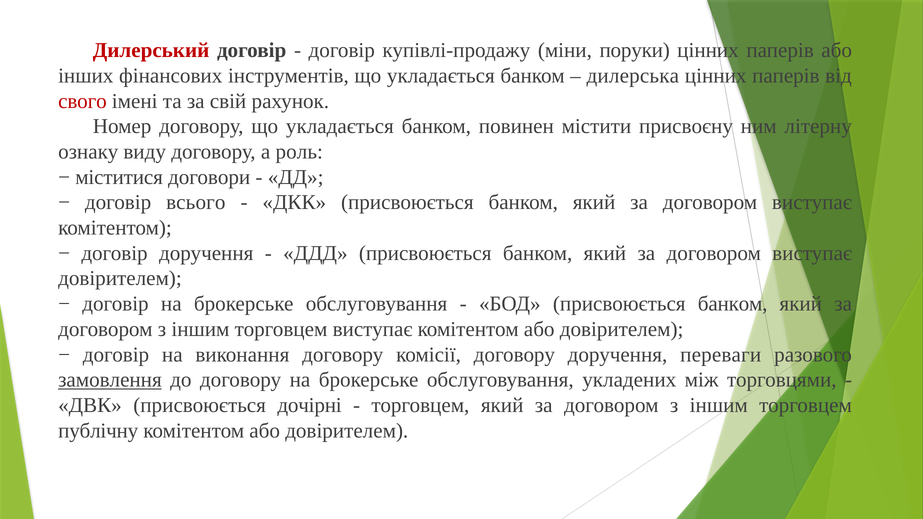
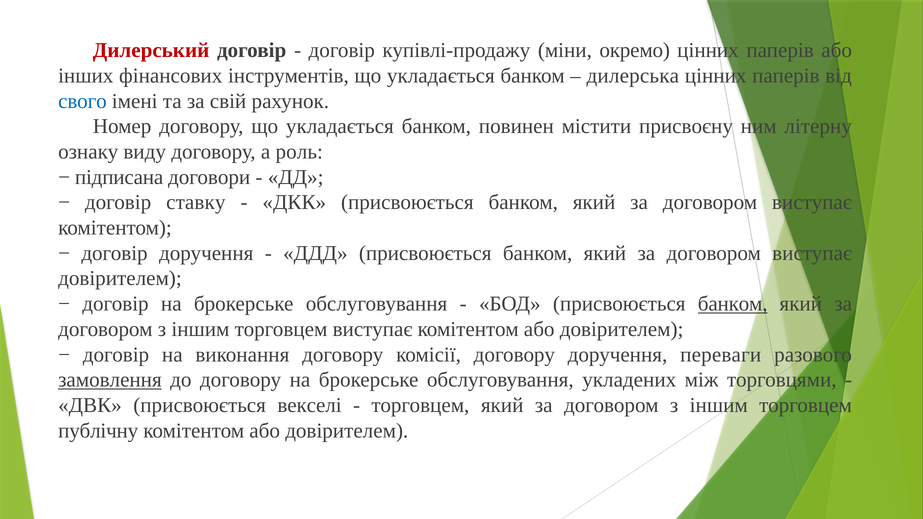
поруки: поруки -> окремо
свого colour: red -> blue
міститися: міститися -> підписана
всього: всього -> ставку
банком at (733, 304) underline: none -> present
дочірні: дочірні -> векселі
